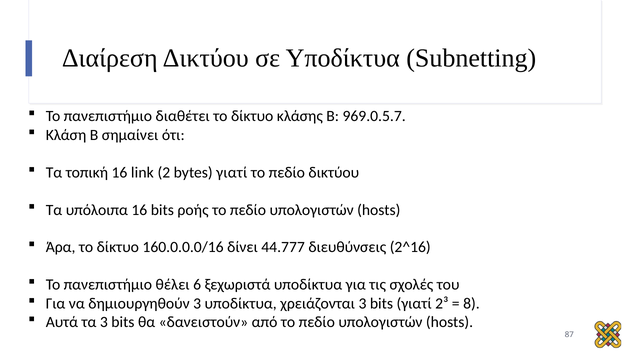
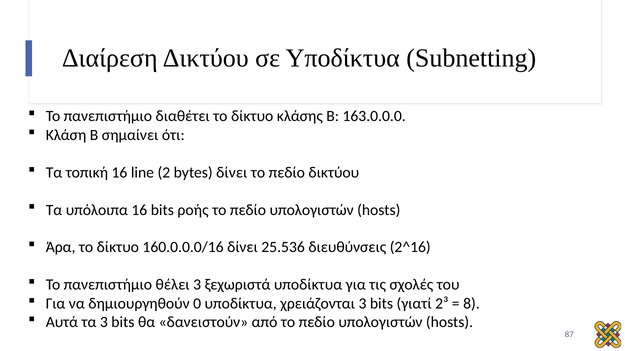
969.0.5.7: 969.0.5.7 -> 163.0.0.0
link: link -> line
bytes γιατί: γιατί -> δίνει
44.777: 44.777 -> 25.536
θέλει 6: 6 -> 3
δημιουργηθούν 3: 3 -> 0
